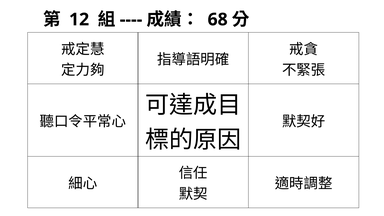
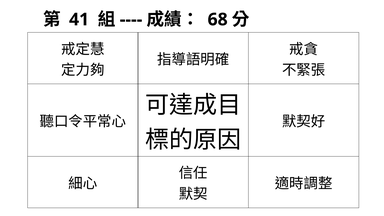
12: 12 -> 41
